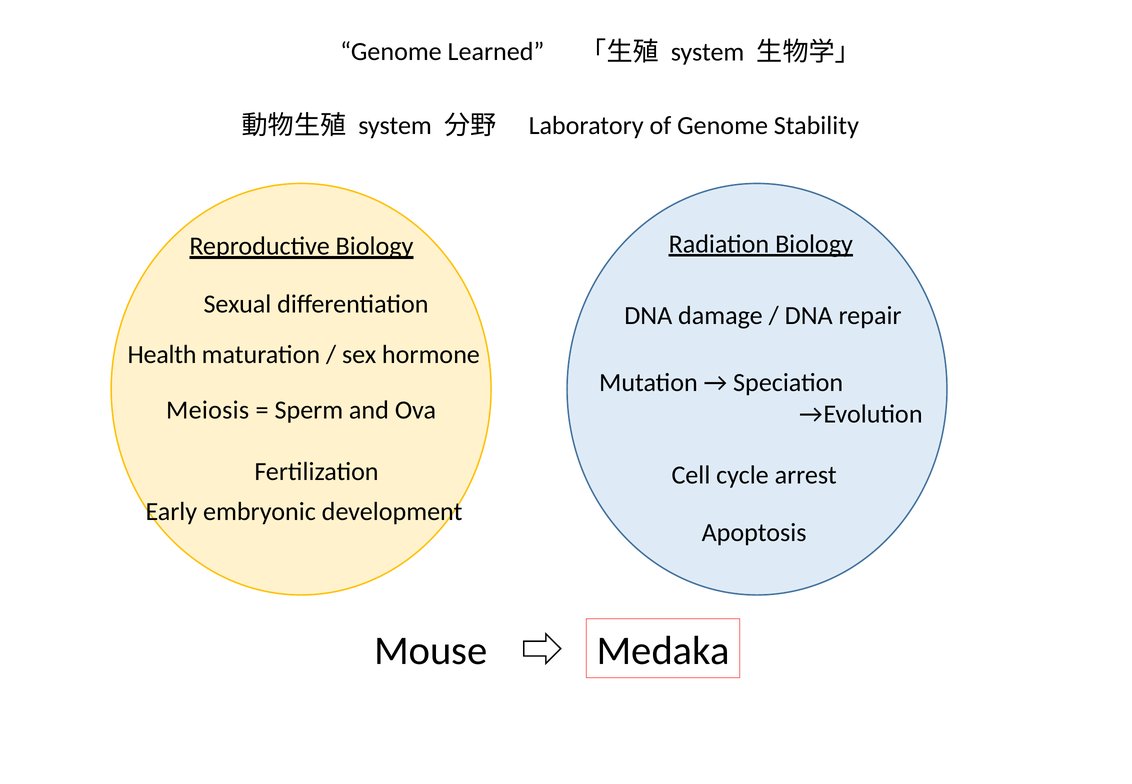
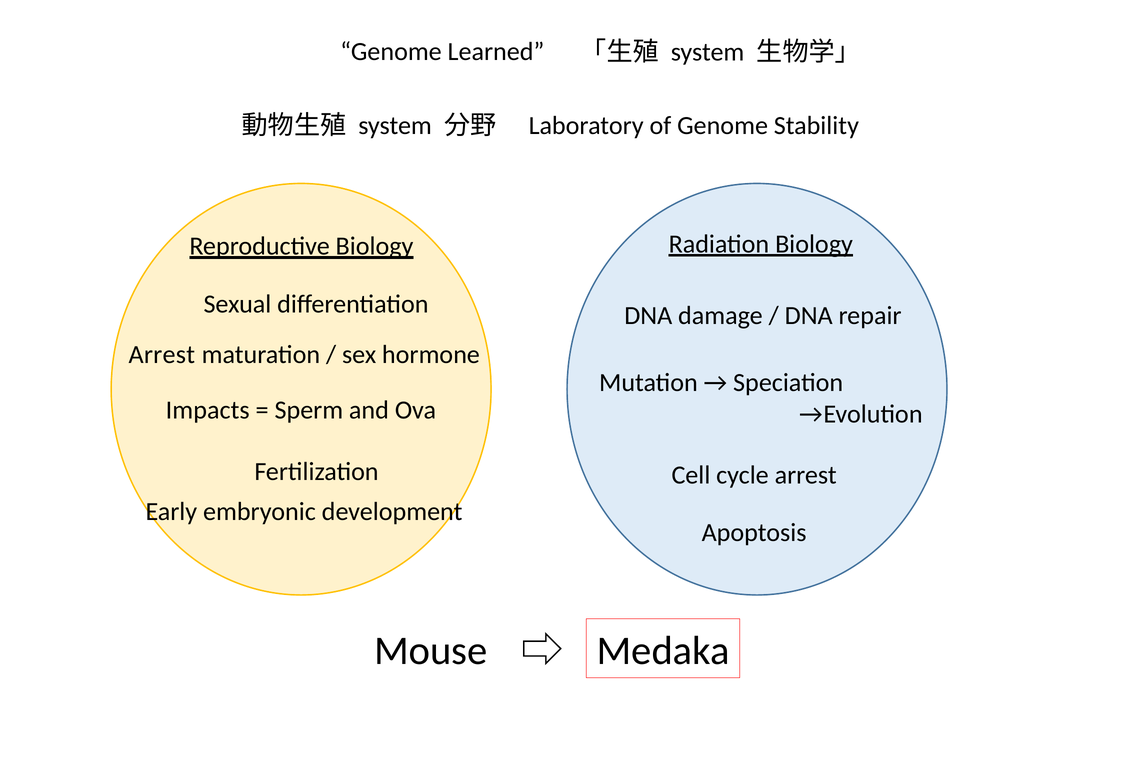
Health at (162, 355): Health -> Arrest
Meiosis: Meiosis -> Impacts
